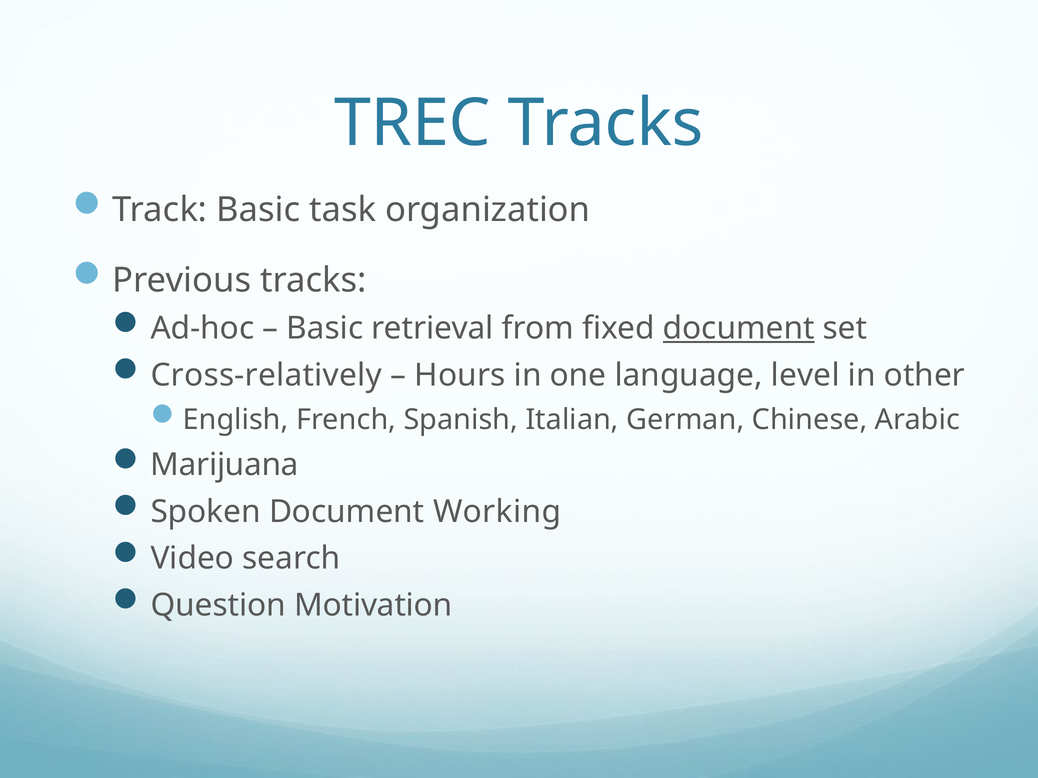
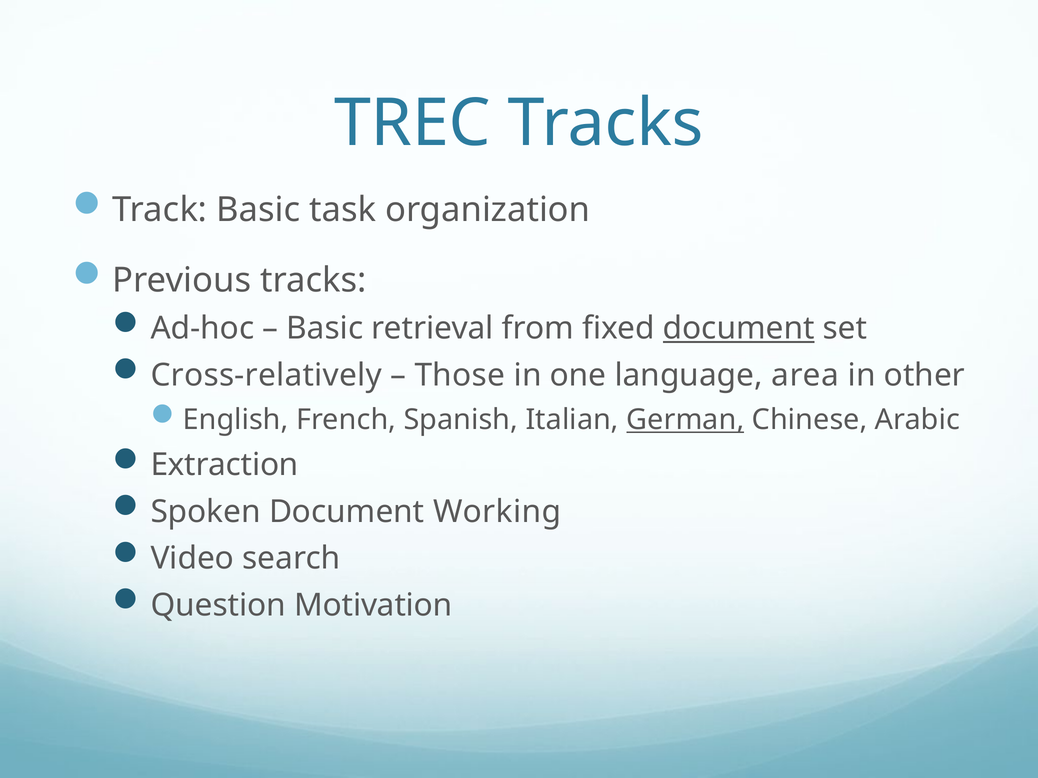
Hours: Hours -> Those
level: level -> area
German underline: none -> present
Marijuana: Marijuana -> Extraction
